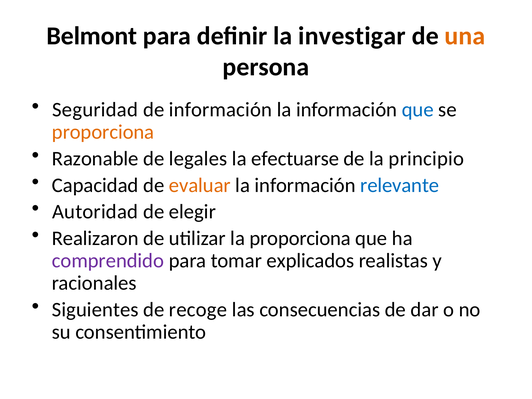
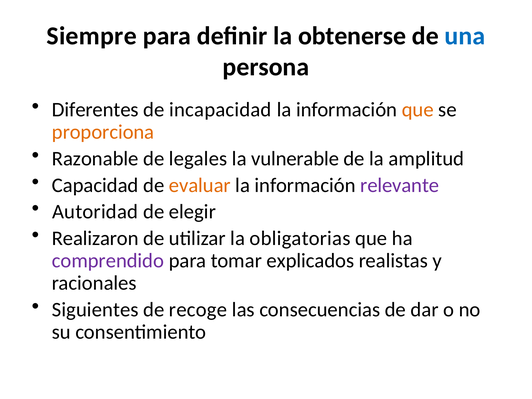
Belmont: Belmont -> Siempre
investigar: investigar -> obtenerse
una colour: orange -> blue
Seguridad: Seguridad -> Diferentes
de información: información -> incapacidad
que at (418, 110) colour: blue -> orange
efectuarse: efectuarse -> vulnerable
principio: principio -> amplitud
relevante colour: blue -> purple
la proporciona: proporciona -> obligatorias
